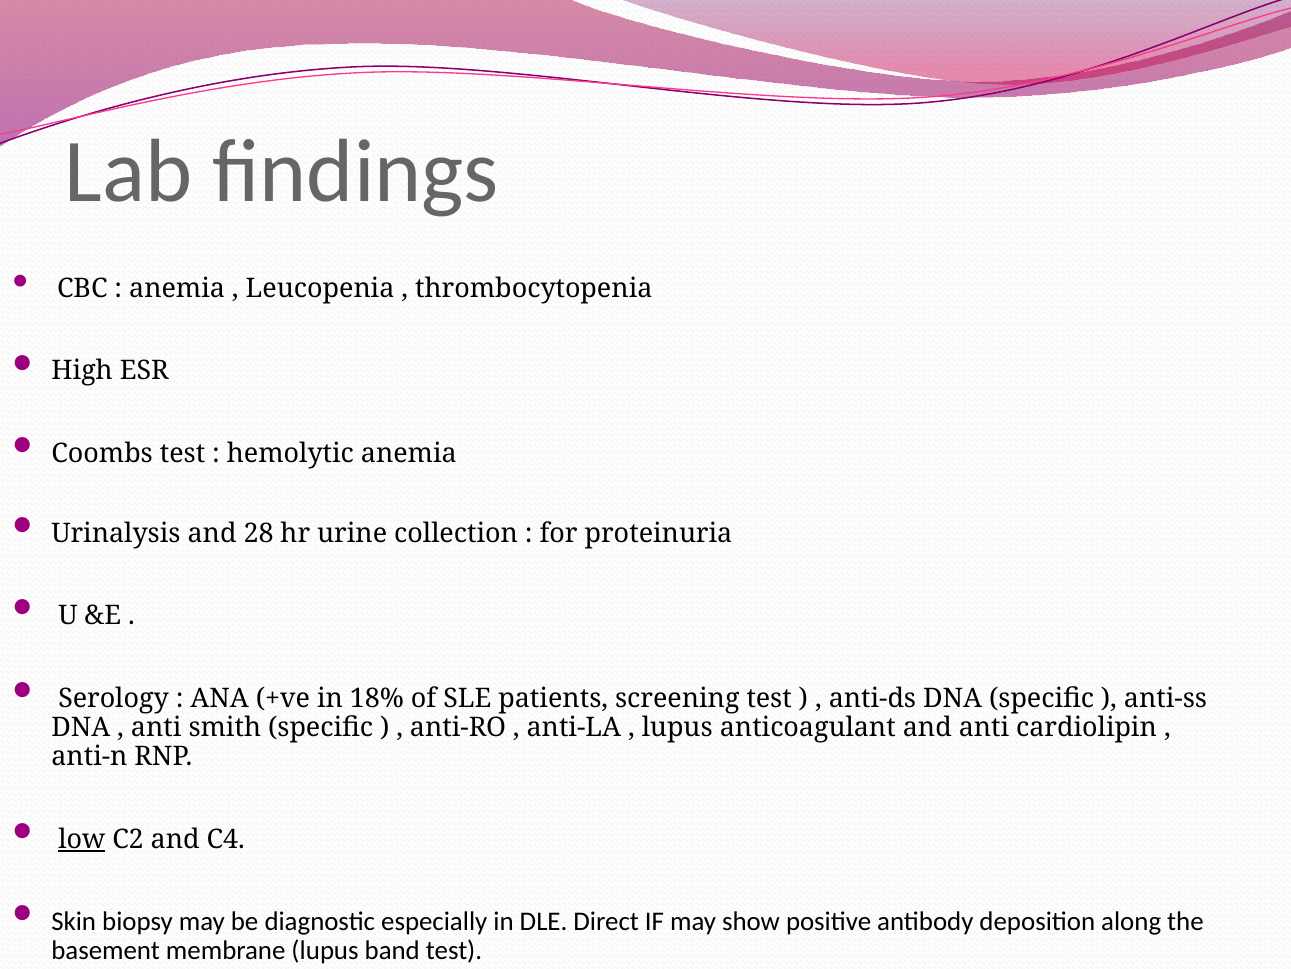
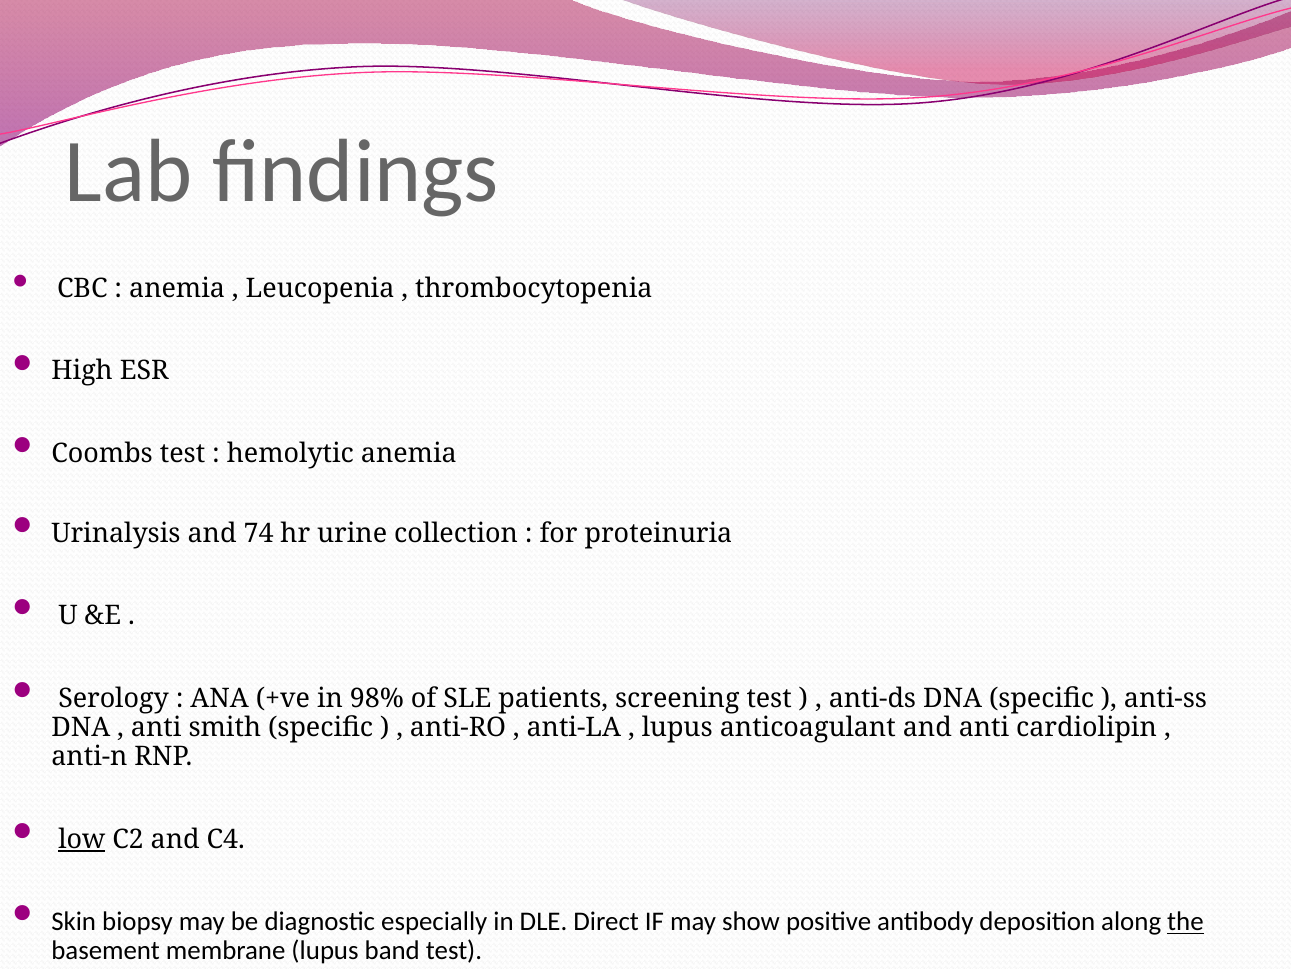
28: 28 -> 74
18%: 18% -> 98%
the underline: none -> present
